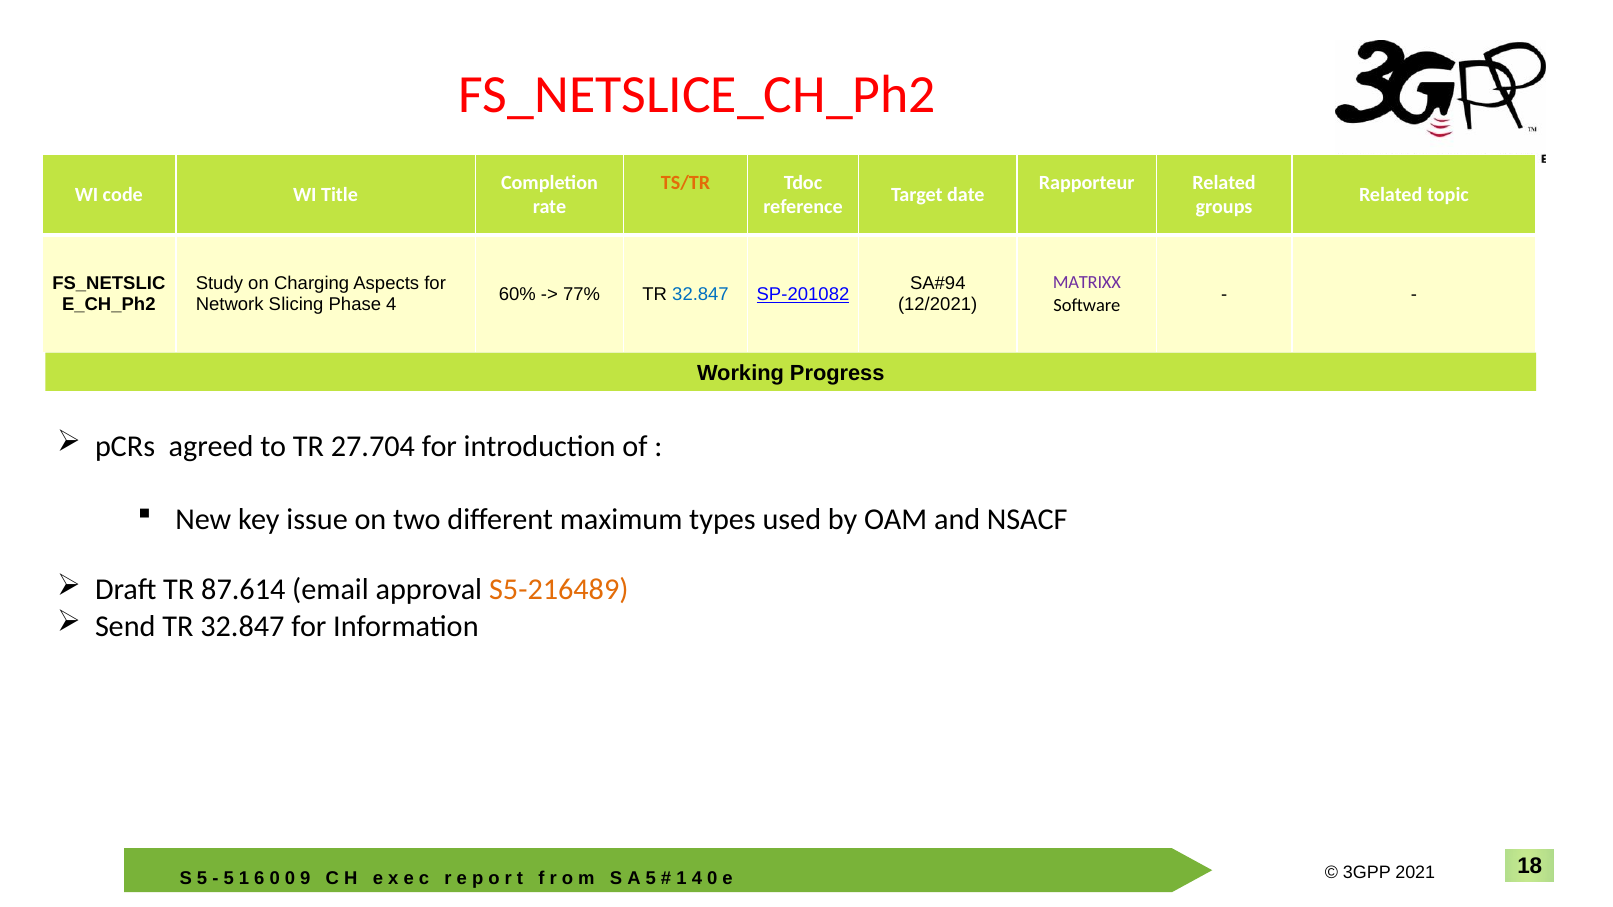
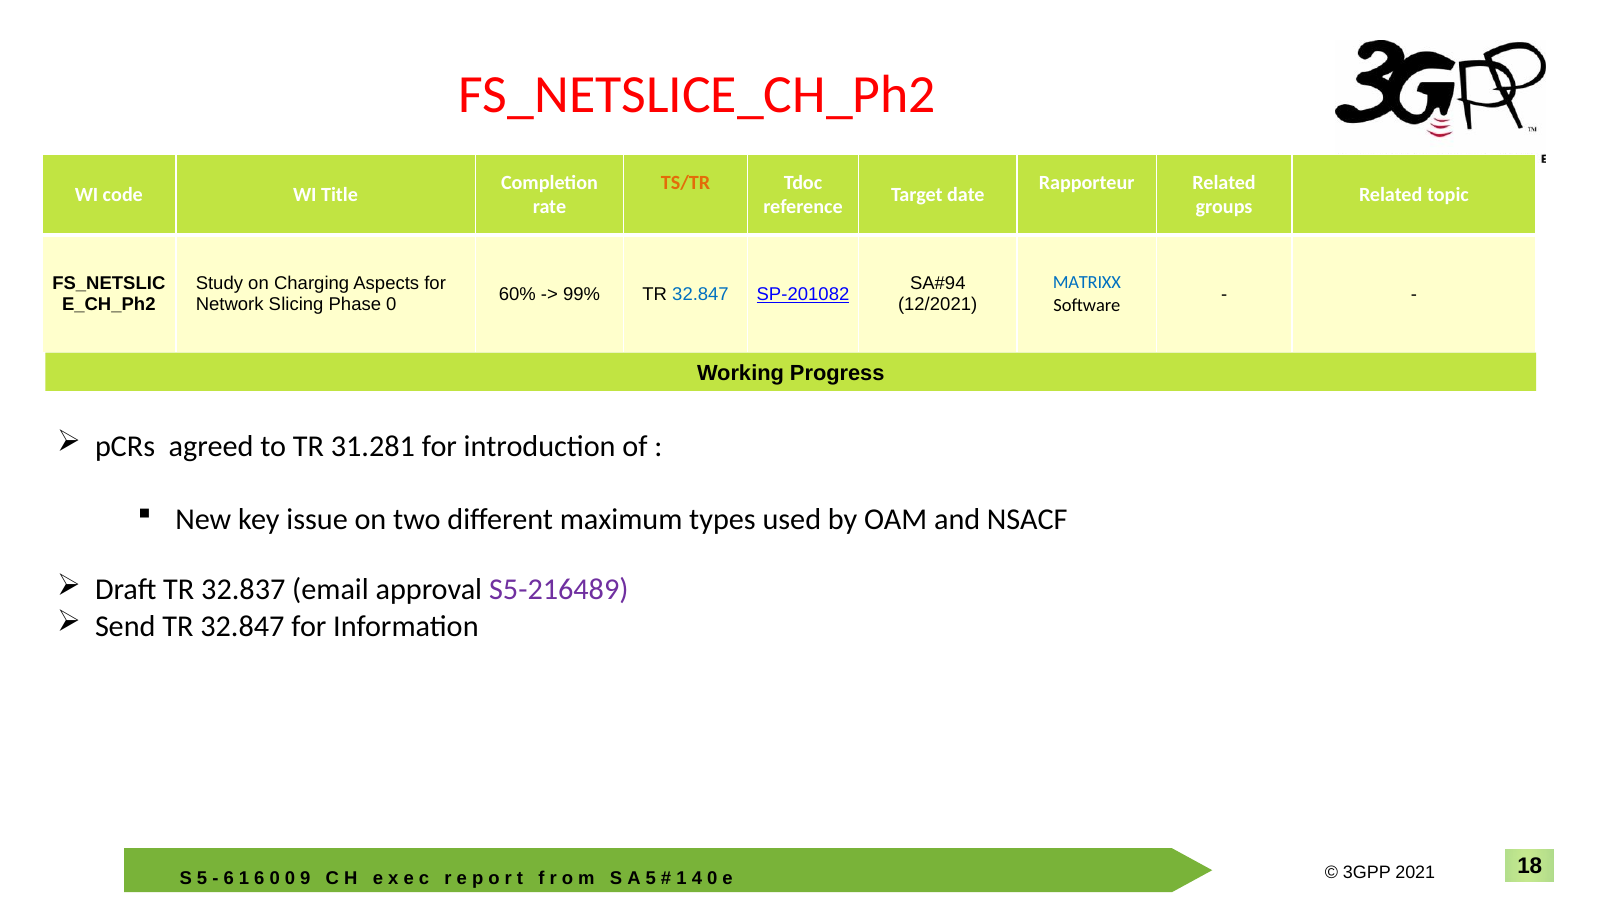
MATRIXX colour: purple -> blue
77%: 77% -> 99%
Phase 4: 4 -> 0
27.704: 27.704 -> 31.281
87.614: 87.614 -> 32.837
S5-216489 colour: orange -> purple
5 at (229, 878): 5 -> 6
